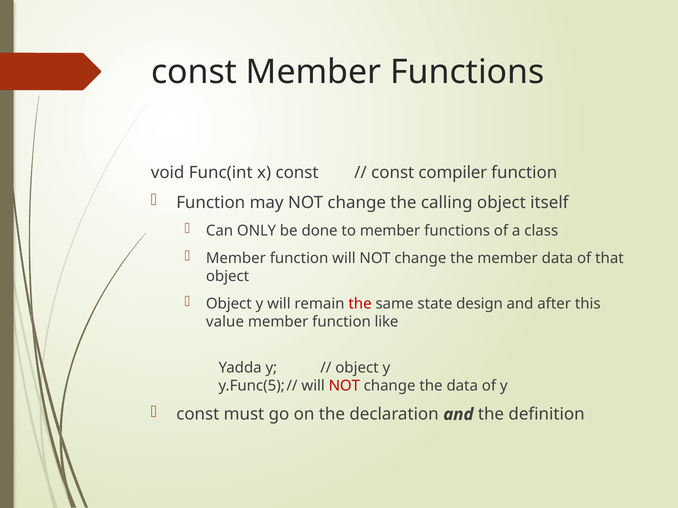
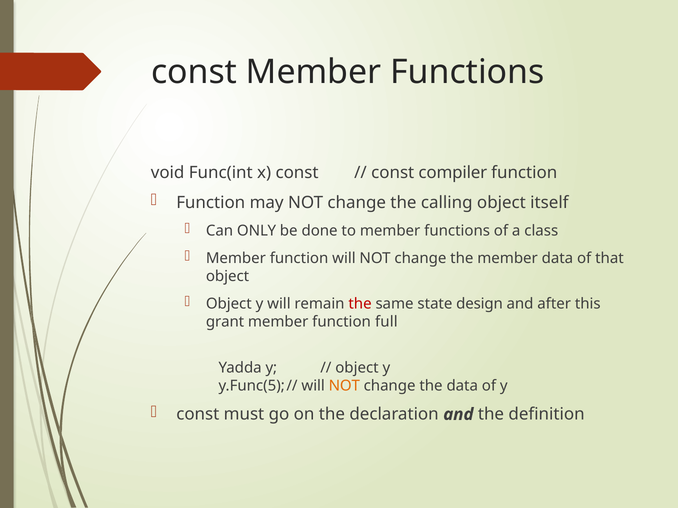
value: value -> grant
like: like -> full
NOT at (344, 386) colour: red -> orange
